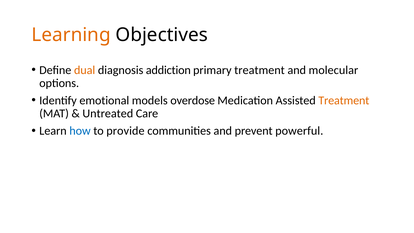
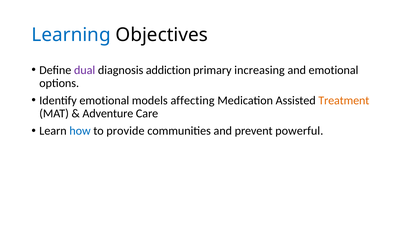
Learning colour: orange -> blue
dual colour: orange -> purple
primary treatment: treatment -> increasing
and molecular: molecular -> emotional
overdose: overdose -> affecting
Untreated: Untreated -> Adventure
